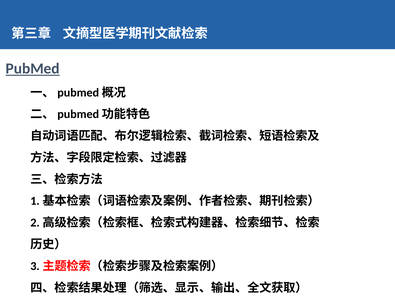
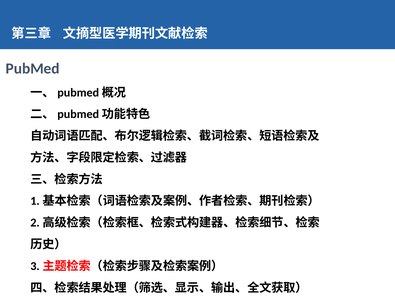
PubMed underline: present -> none
